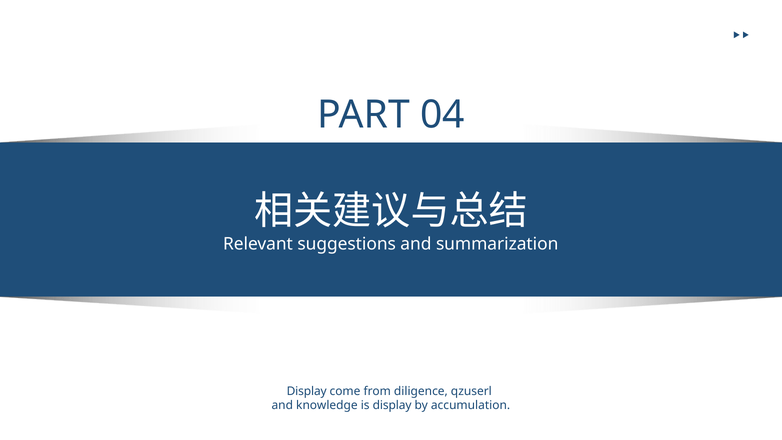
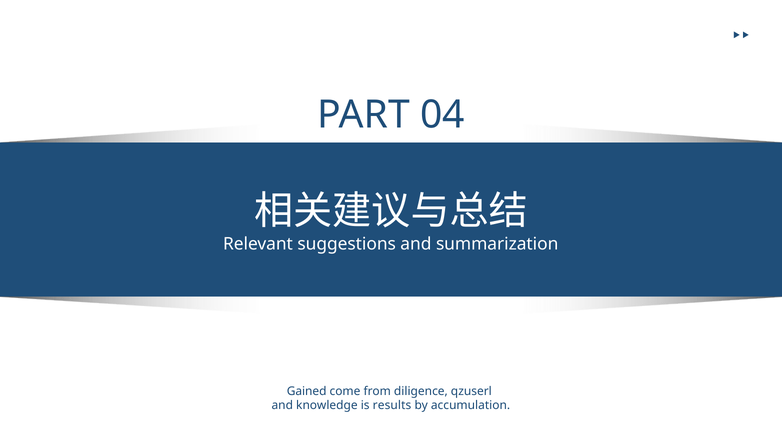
Display at (307, 391): Display -> Gained
is display: display -> results
